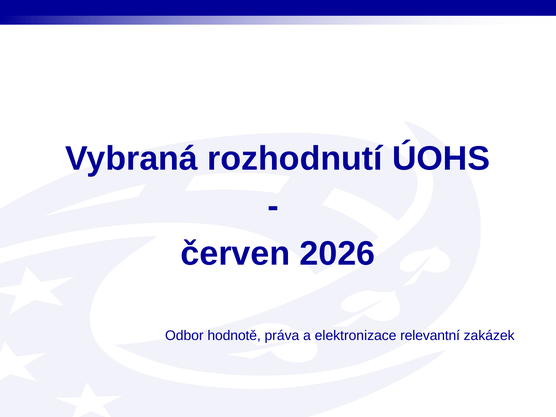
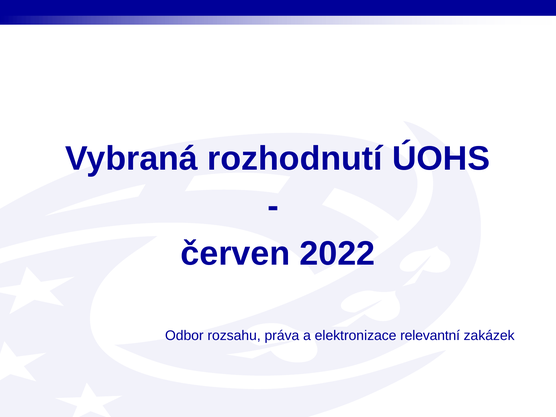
2026: 2026 -> 2022
hodnotě: hodnotě -> rozsahu
